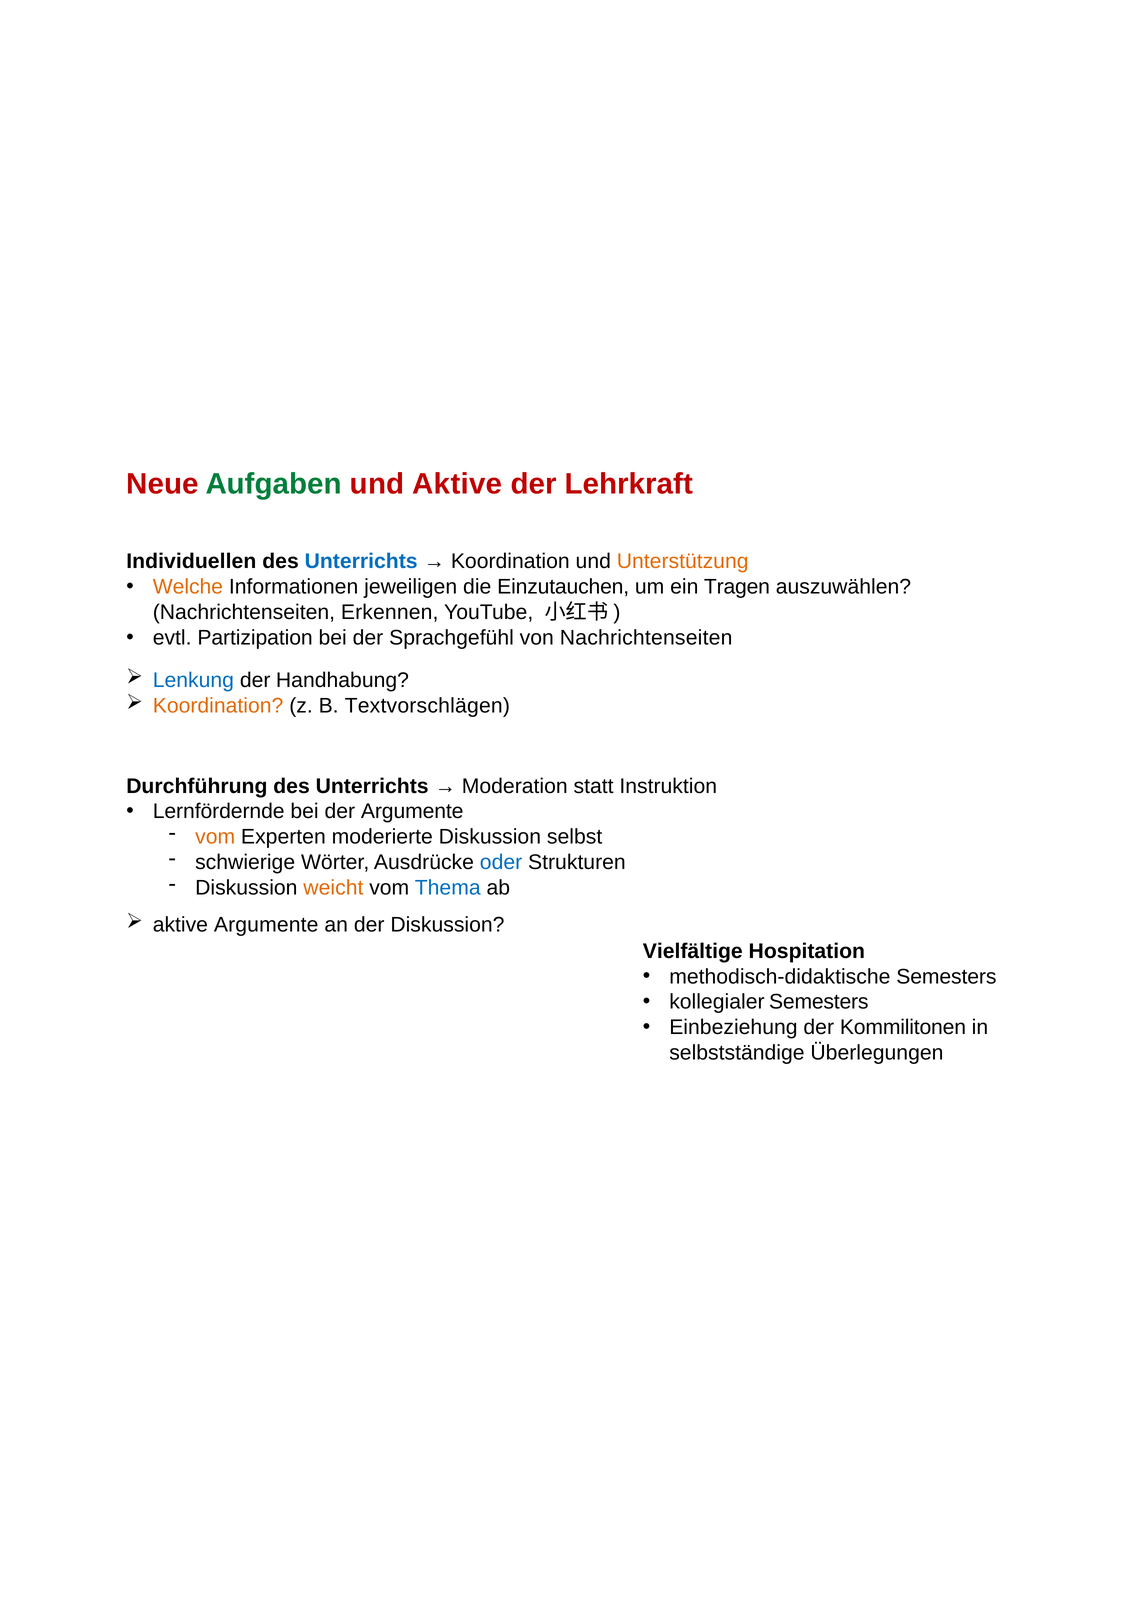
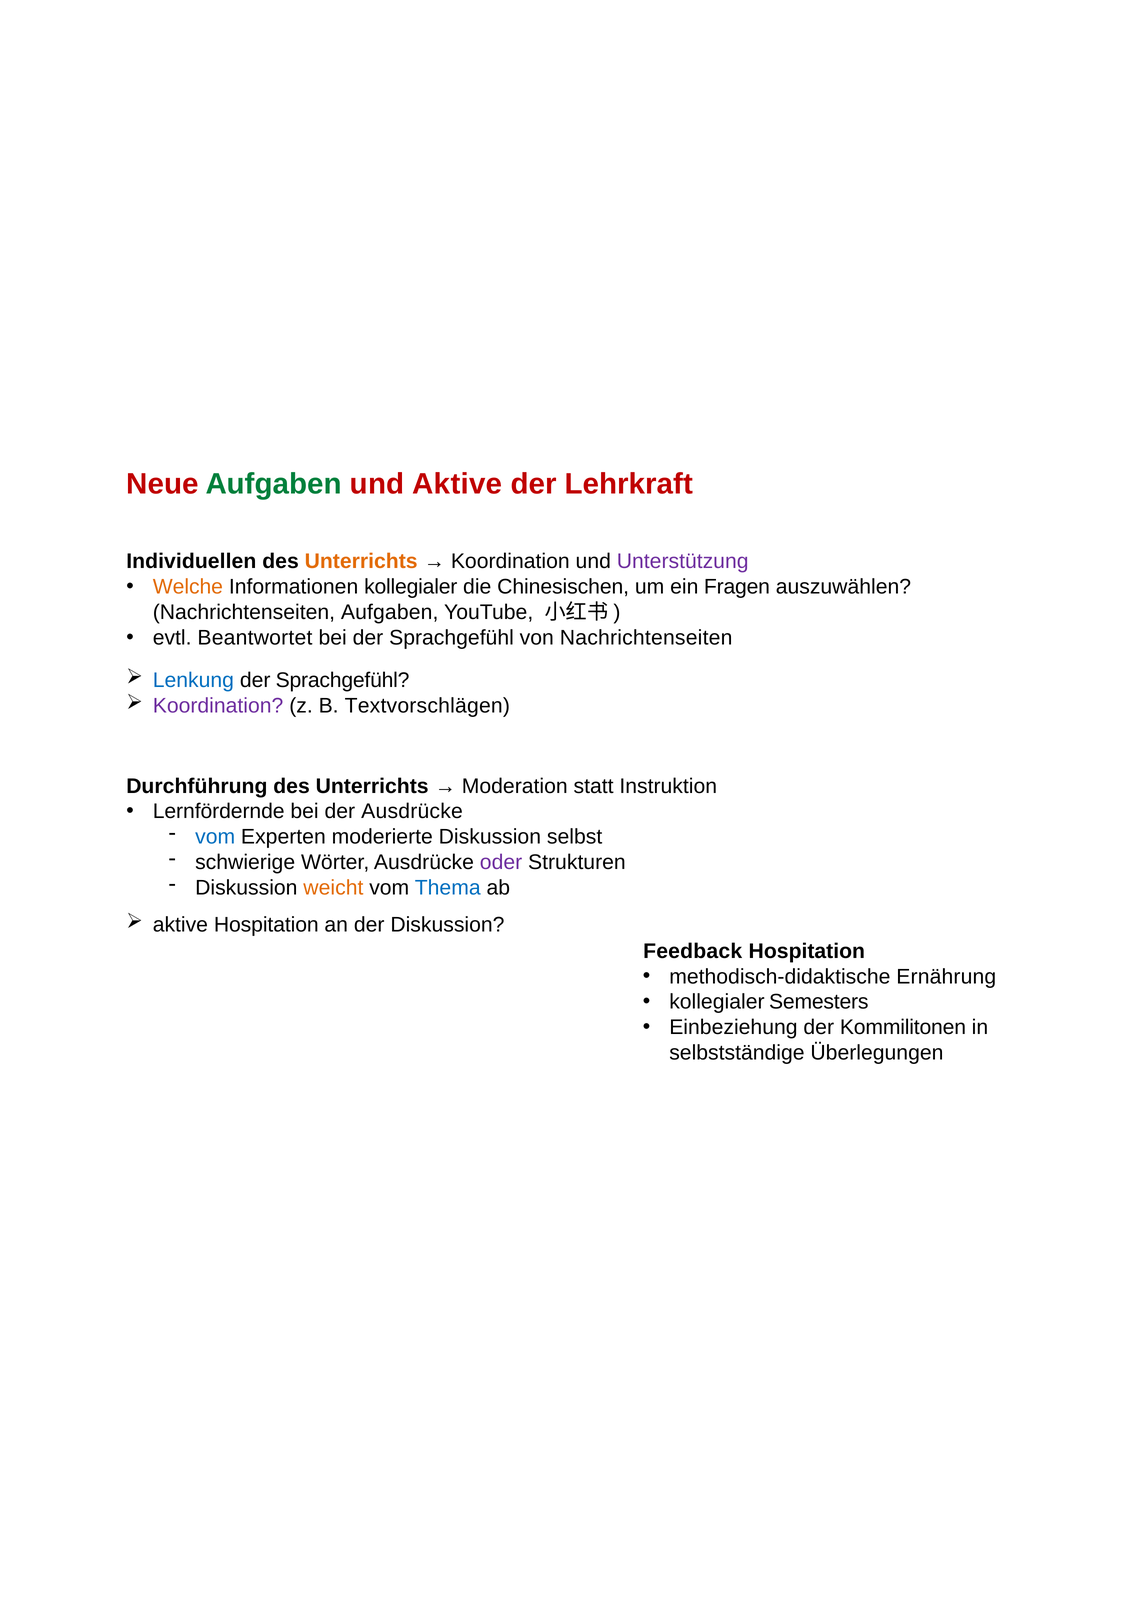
Unterrichts at (361, 562) colour: blue -> orange
Unterstützung colour: orange -> purple
Informationen jeweiligen: jeweiligen -> kollegialer
Einzutauchen: Einzutauchen -> Chinesischen
Tragen: Tragen -> Fragen
Nachrichtenseiten Erkennen: Erkennen -> Aufgaben
Partizipation: Partizipation -> Beantwortet
Handhabung at (342, 680): Handhabung -> Sprachgefühl
Koordination at (218, 706) colour: orange -> purple
der Argumente: Argumente -> Ausdrücke
vom at (215, 837) colour: orange -> blue
oder colour: blue -> purple
aktive Argumente: Argumente -> Hospitation
Vielfältige: Vielfältige -> Feedback
methodisch-didaktische Semesters: Semesters -> Ernährung
